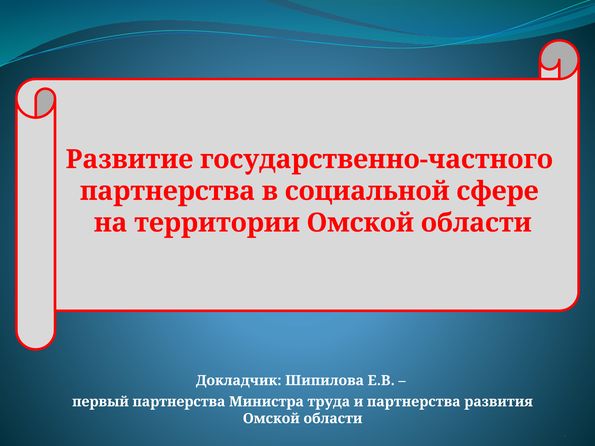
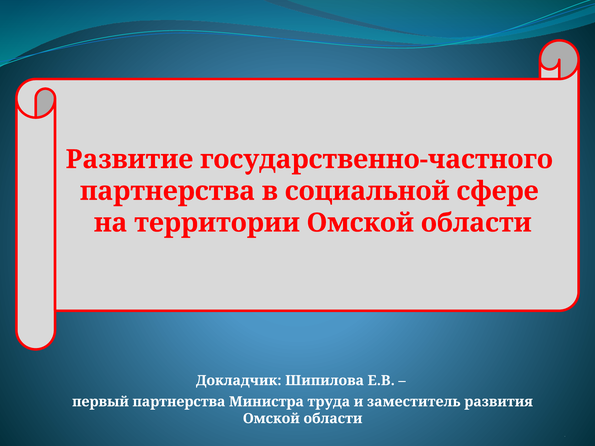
и партнерства: партнерства -> заместитель
